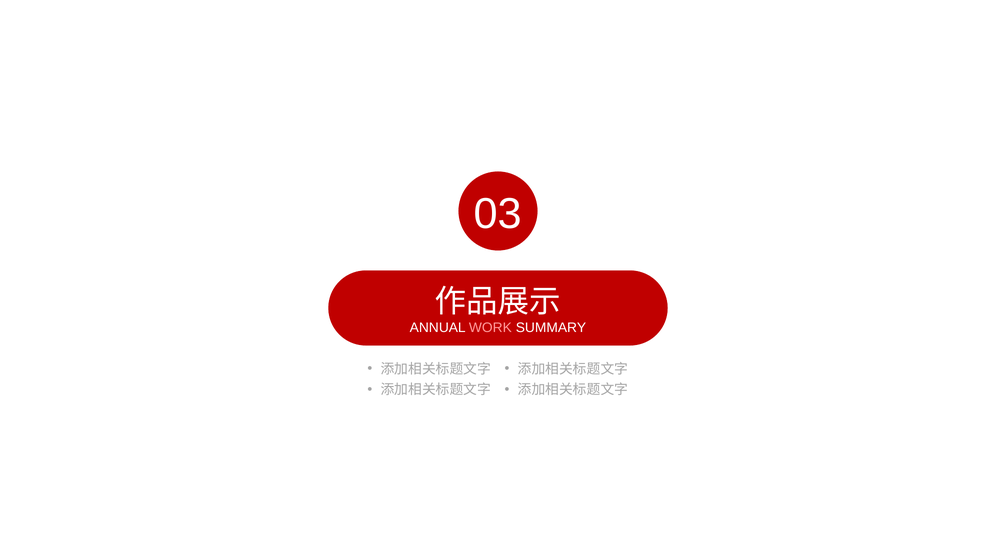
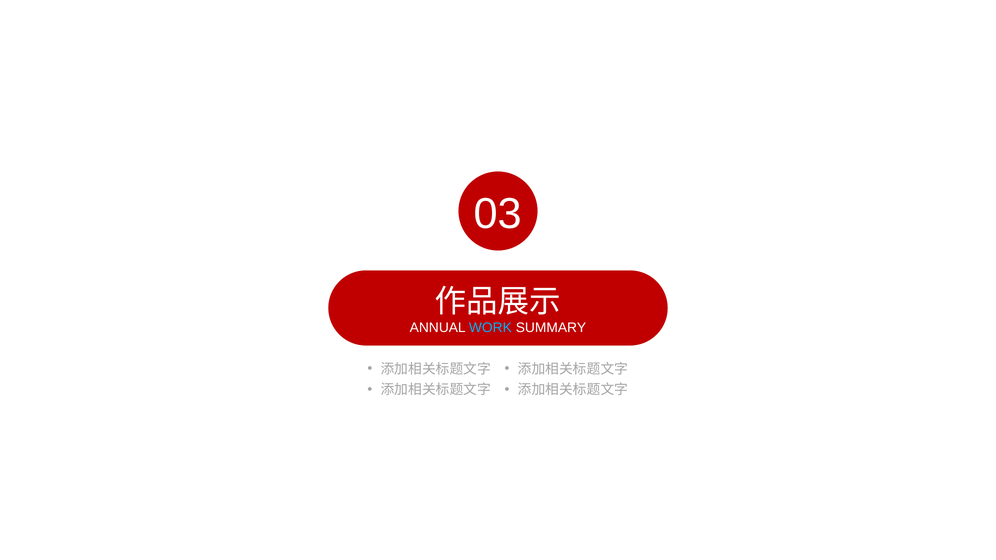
WORK colour: pink -> light blue
